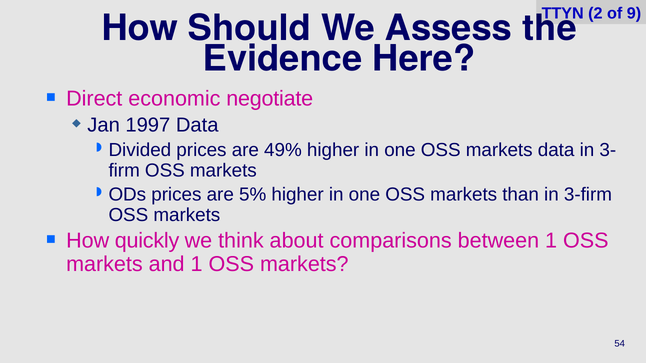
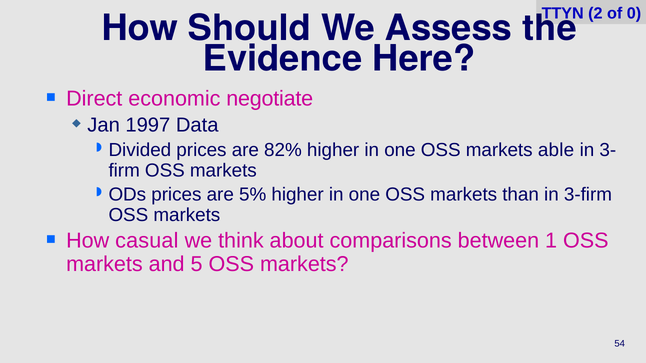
9: 9 -> 0
49%: 49% -> 82%
markets data: data -> able
quickly: quickly -> casual
and 1: 1 -> 5
